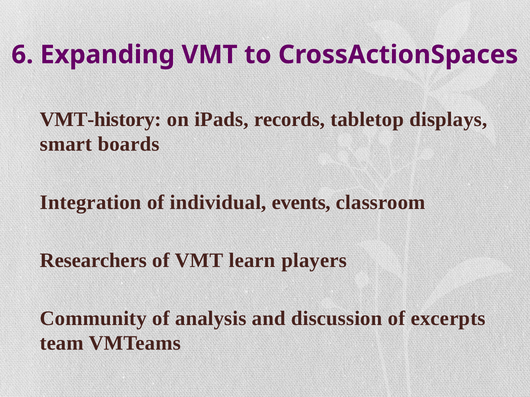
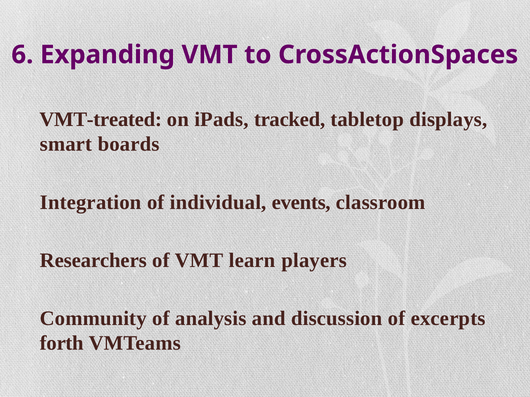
VMT-history: VMT-history -> VMT-treated
records: records -> tracked
team: team -> forth
